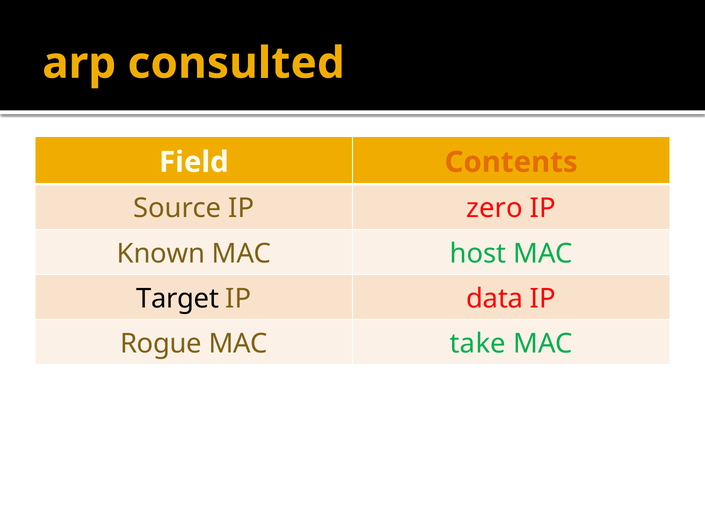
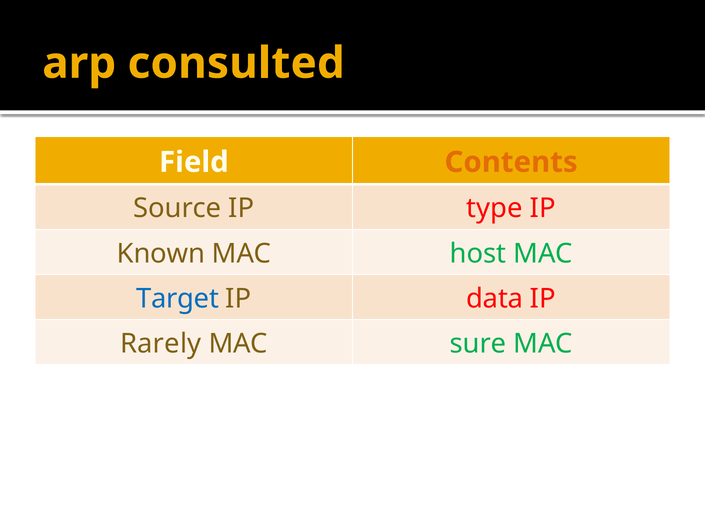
zero: zero -> type
Target colour: black -> blue
Rogue: Rogue -> Rarely
take: take -> sure
